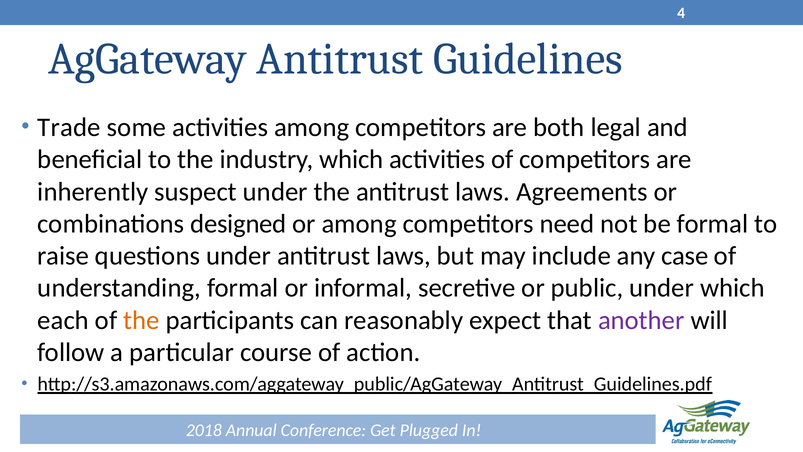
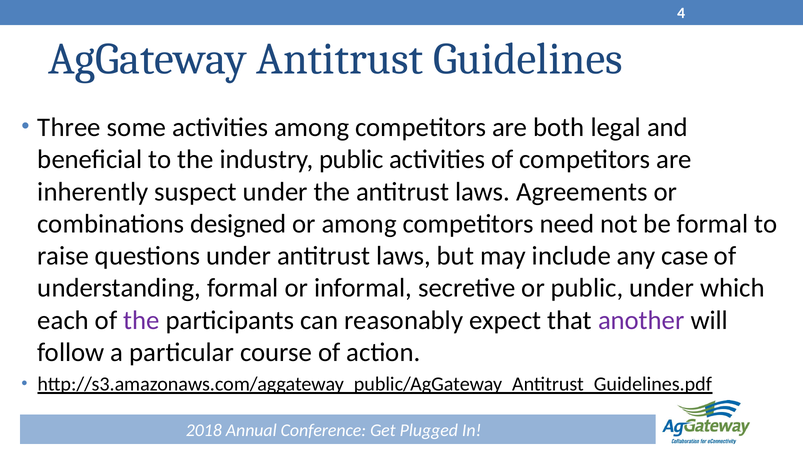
Trade: Trade -> Three
industry which: which -> public
the at (141, 320) colour: orange -> purple
